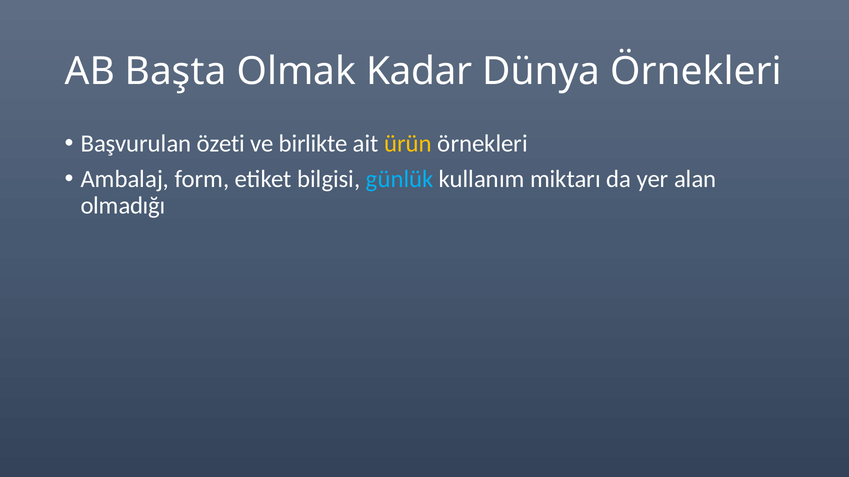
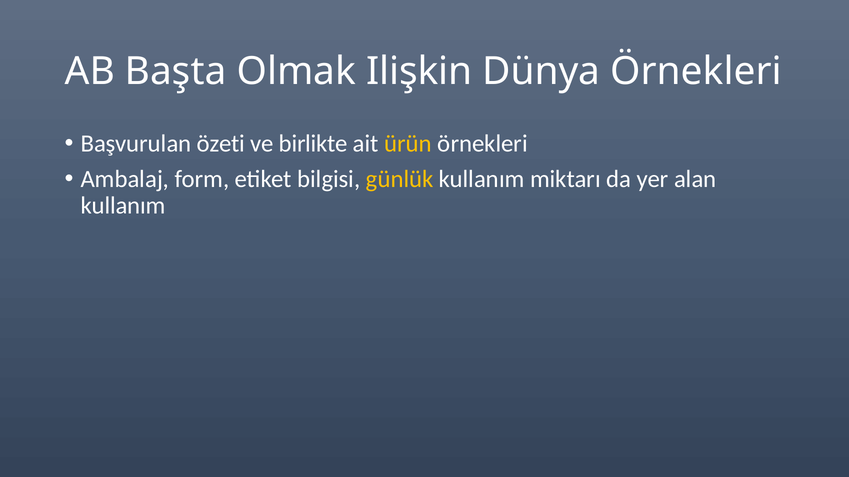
Kadar: Kadar -> Ilişkin
günlük colour: light blue -> yellow
olmadığı at (123, 206): olmadığı -> kullanım
